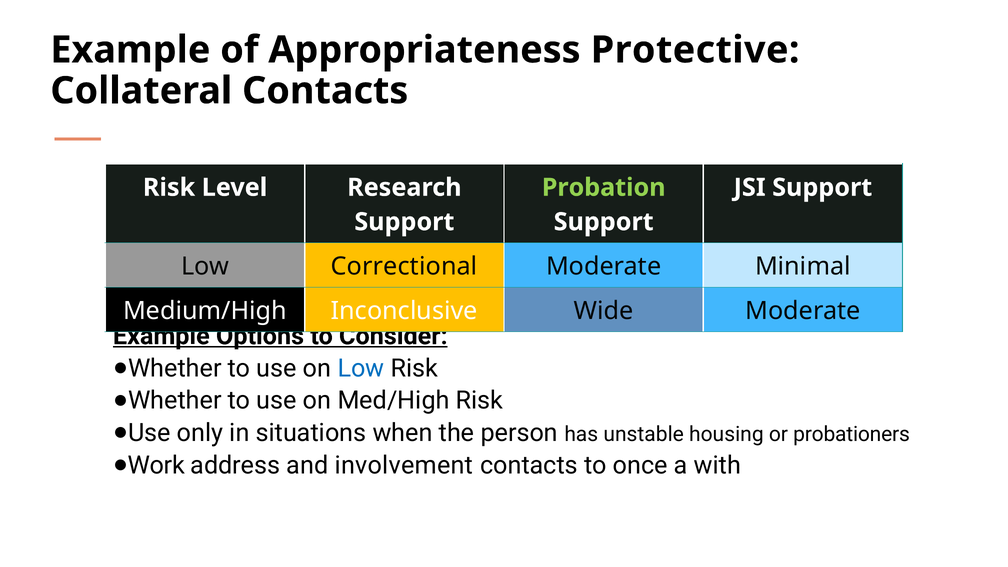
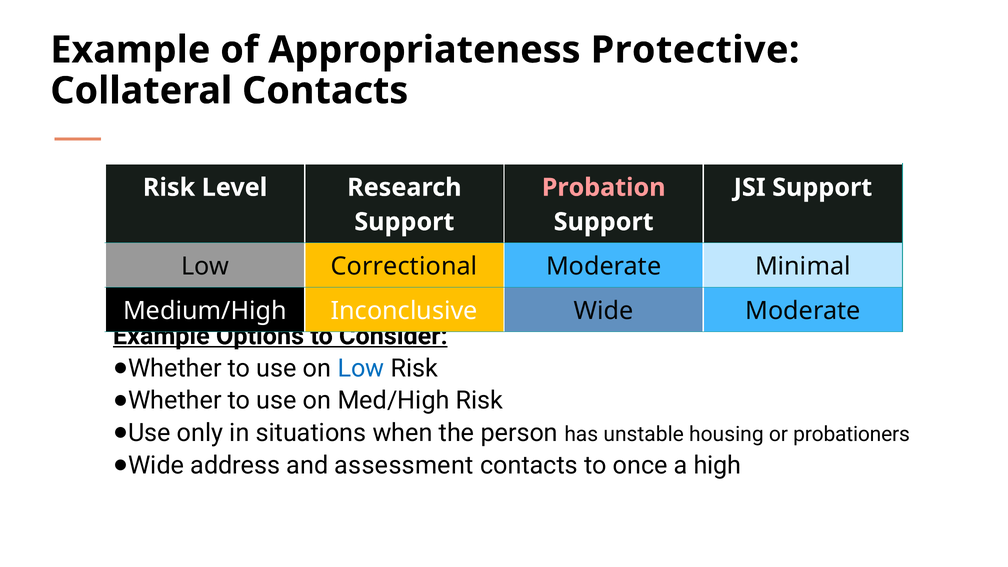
Probation colour: light green -> pink
Work at (156, 465): Work -> Wide
involvement: involvement -> assessment
with: with -> high
